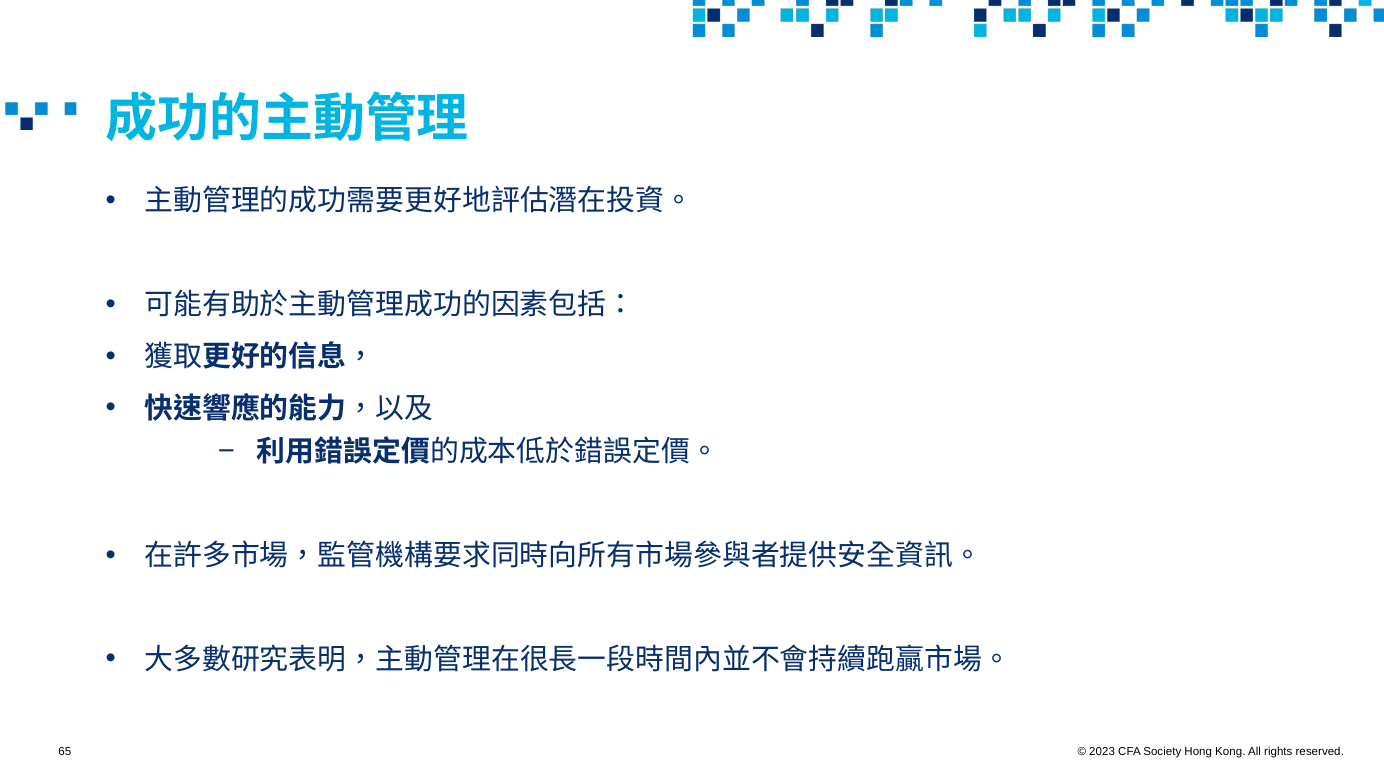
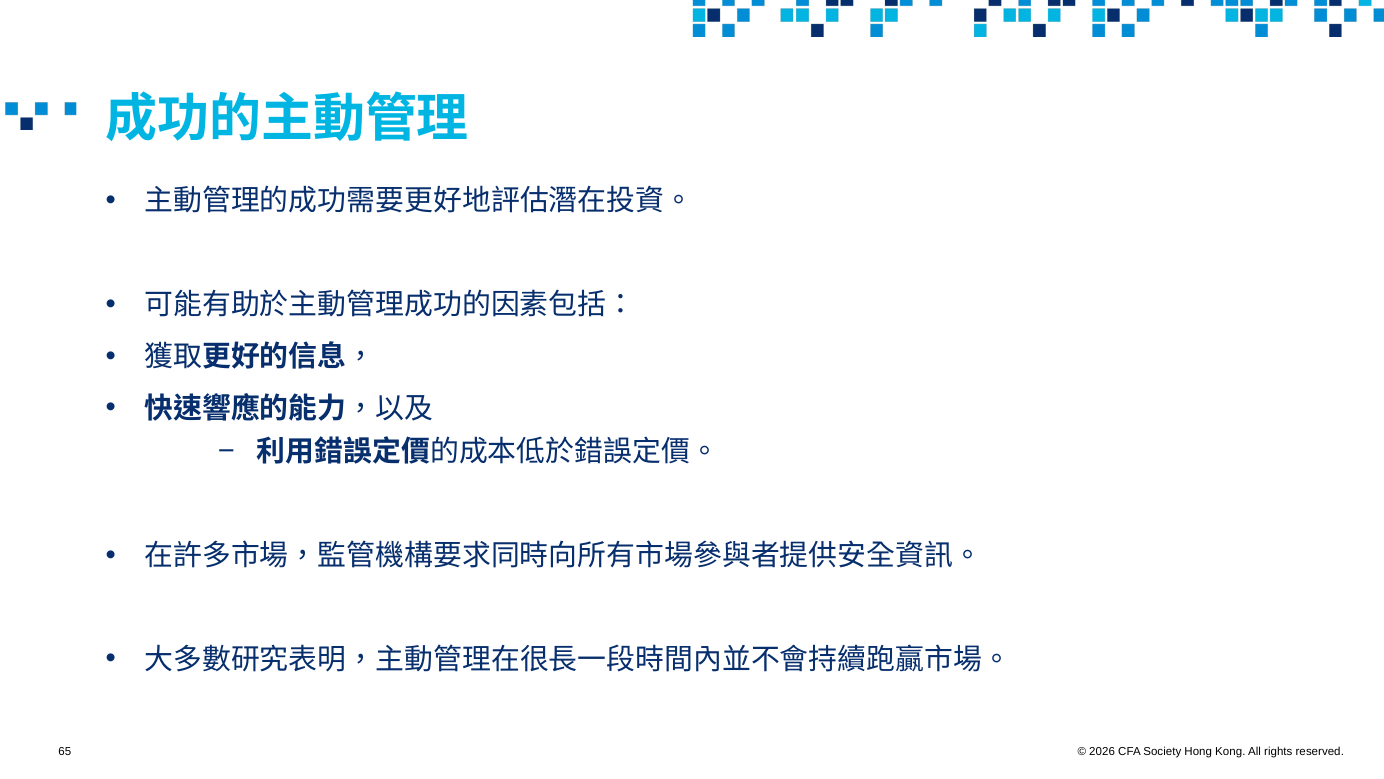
2023: 2023 -> 2026
